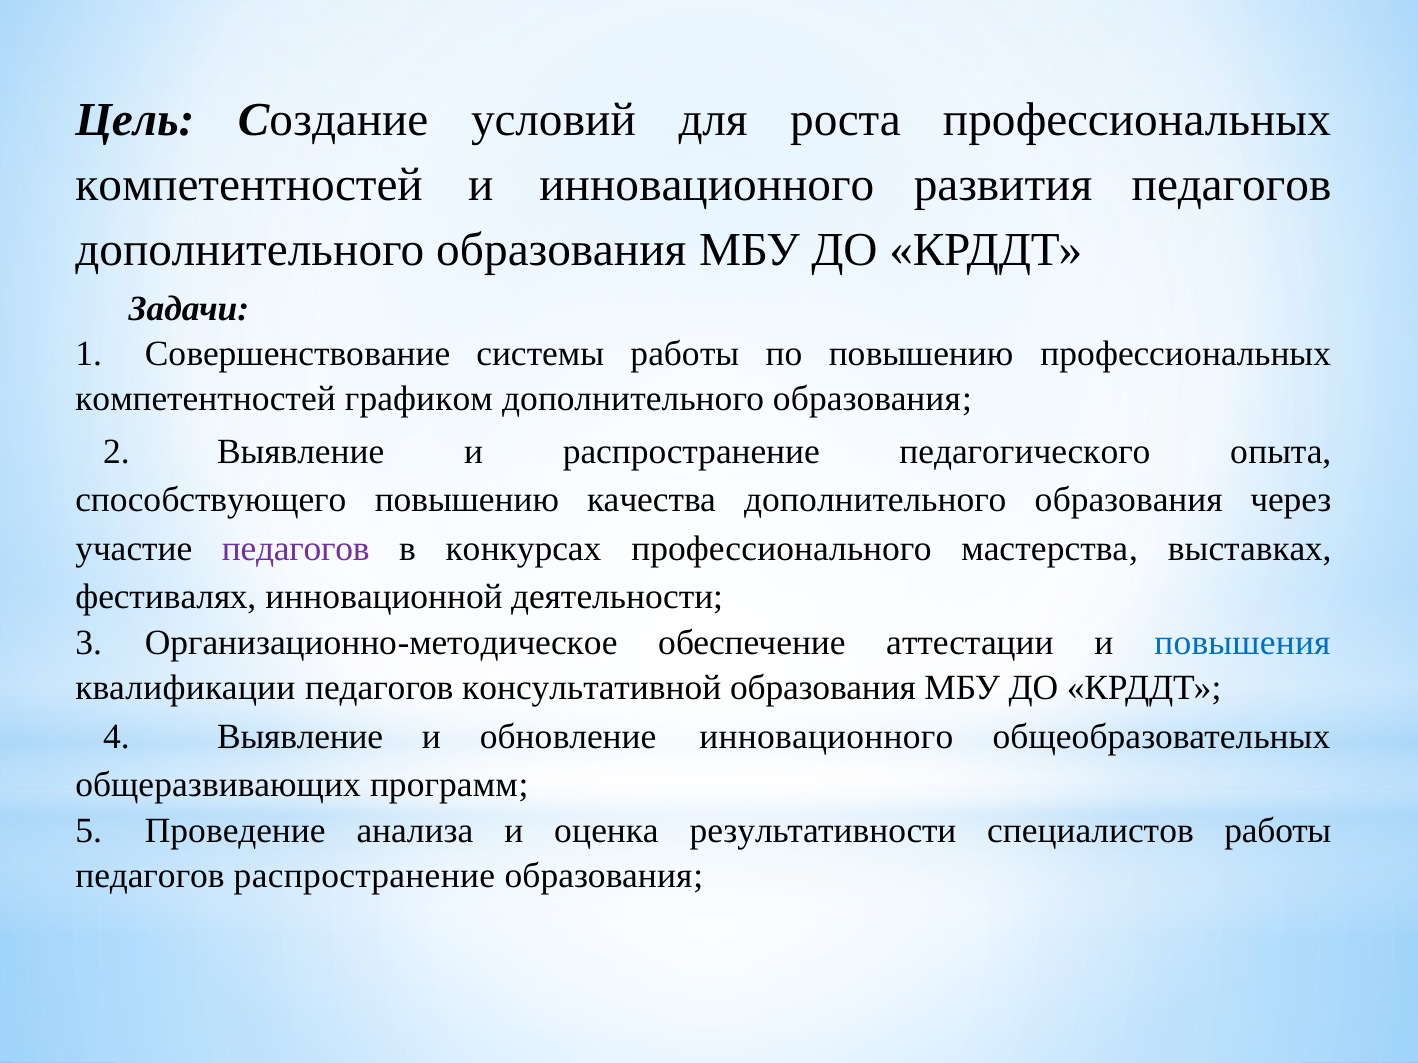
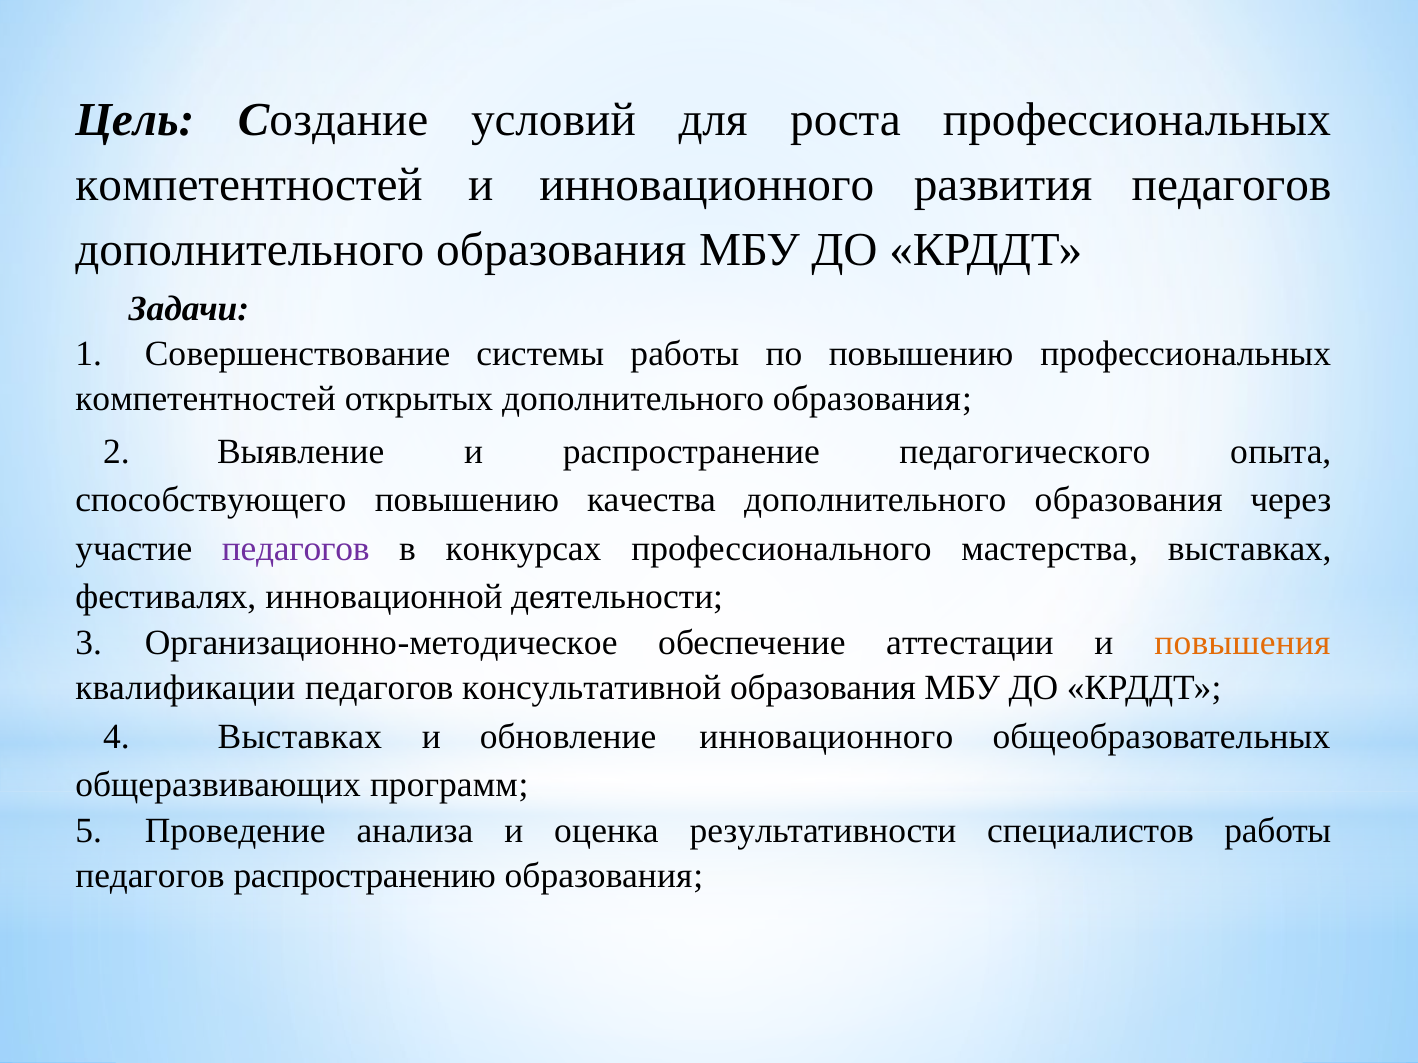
графиком: графиком -> открытых
повышения colour: blue -> orange
4 Выявление: Выявление -> Выставках
педагогов распространение: распространение -> распространению
